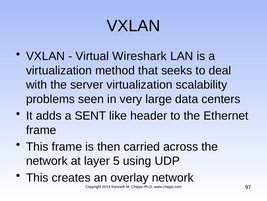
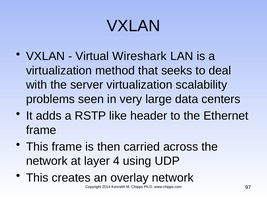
SENT: SENT -> RSTP
5: 5 -> 4
